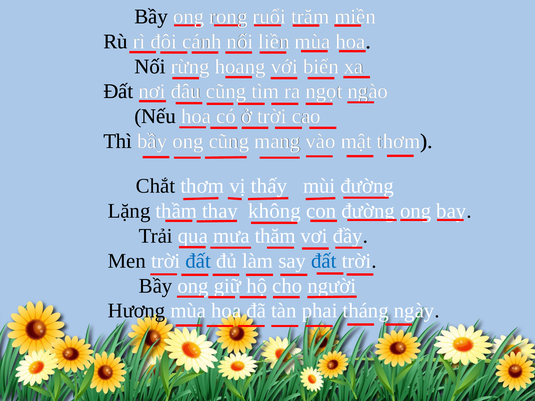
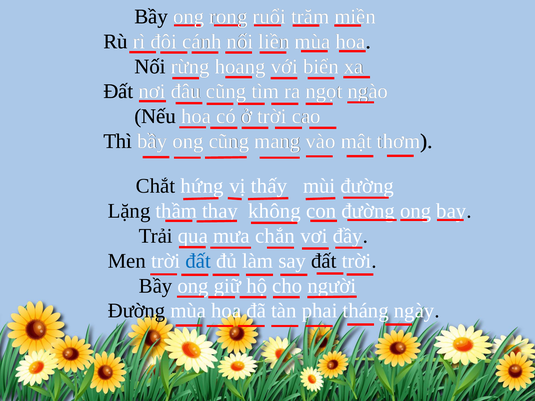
Chắt thơm: thơm -> hứng
thăm: thăm -> chắn
đất at (324, 261) colour: blue -> black
Hương at (137, 311): Hương -> Đường
